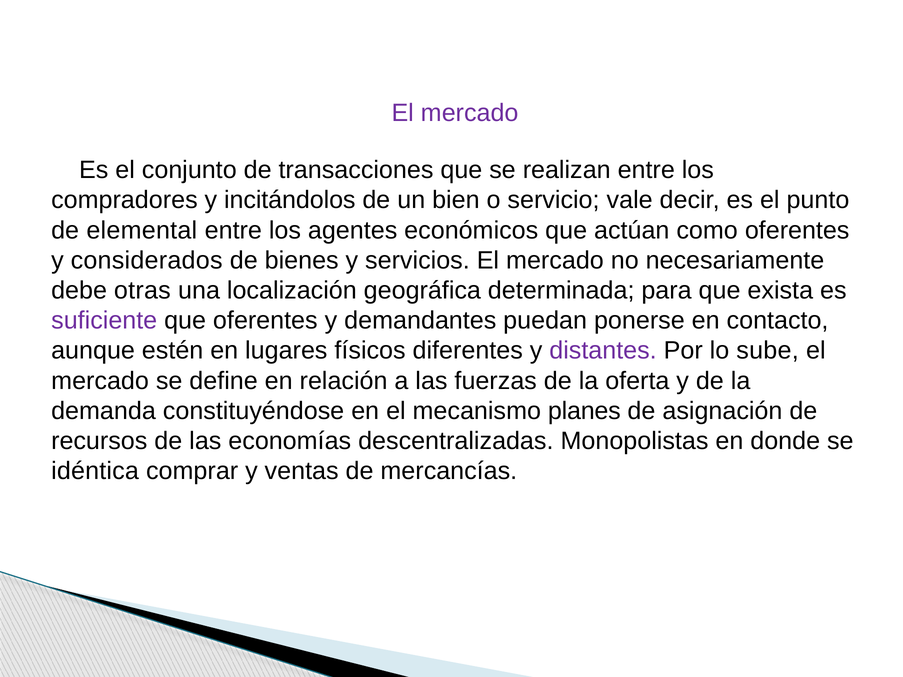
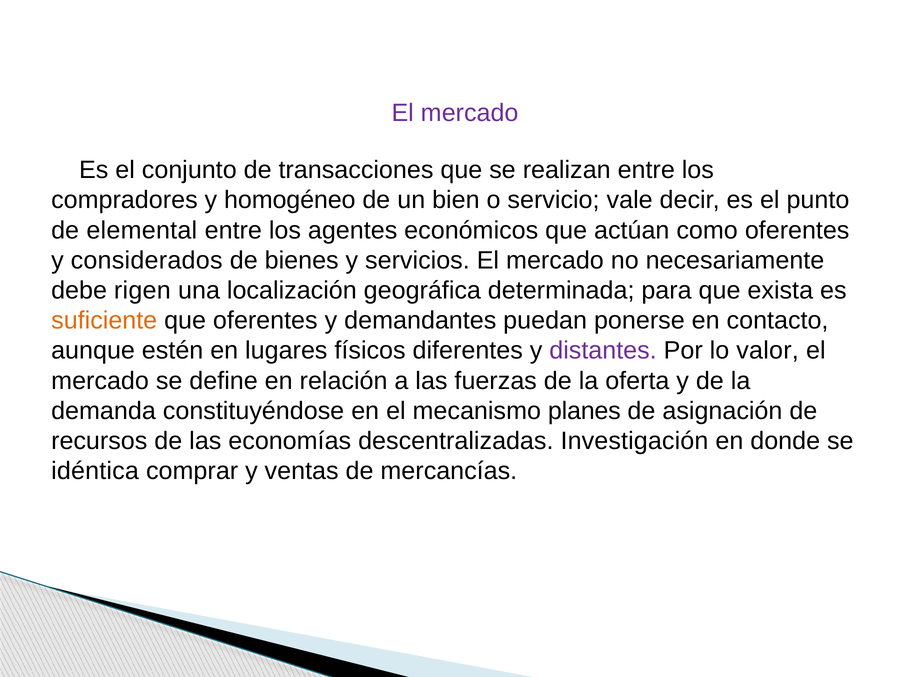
incitándolos: incitándolos -> homogéneo
otras: otras -> rigen
suficiente colour: purple -> orange
sube: sube -> valor
Monopolistas: Monopolistas -> Investigación
